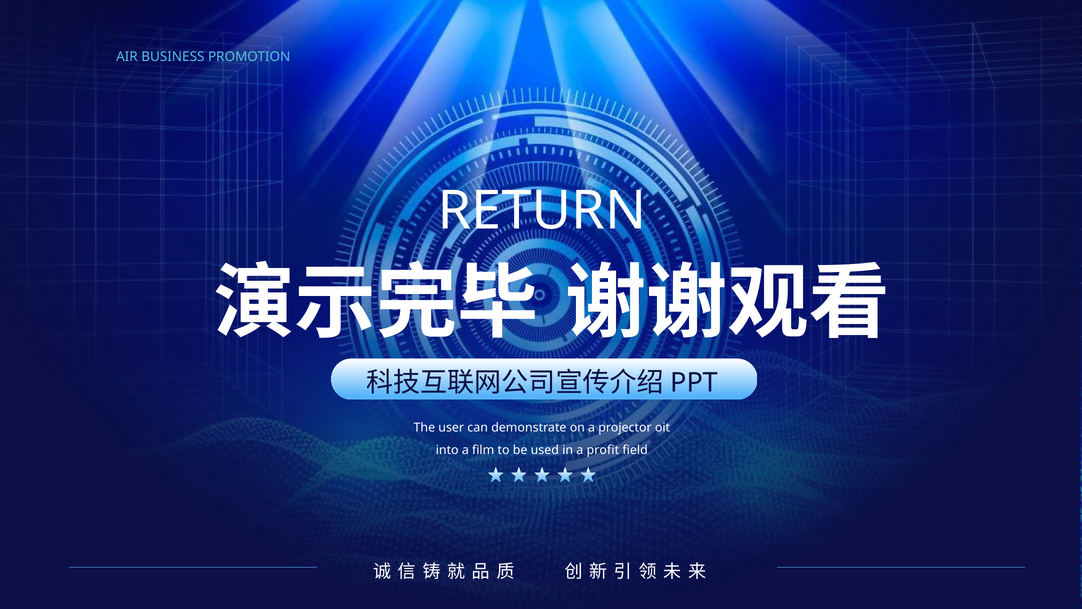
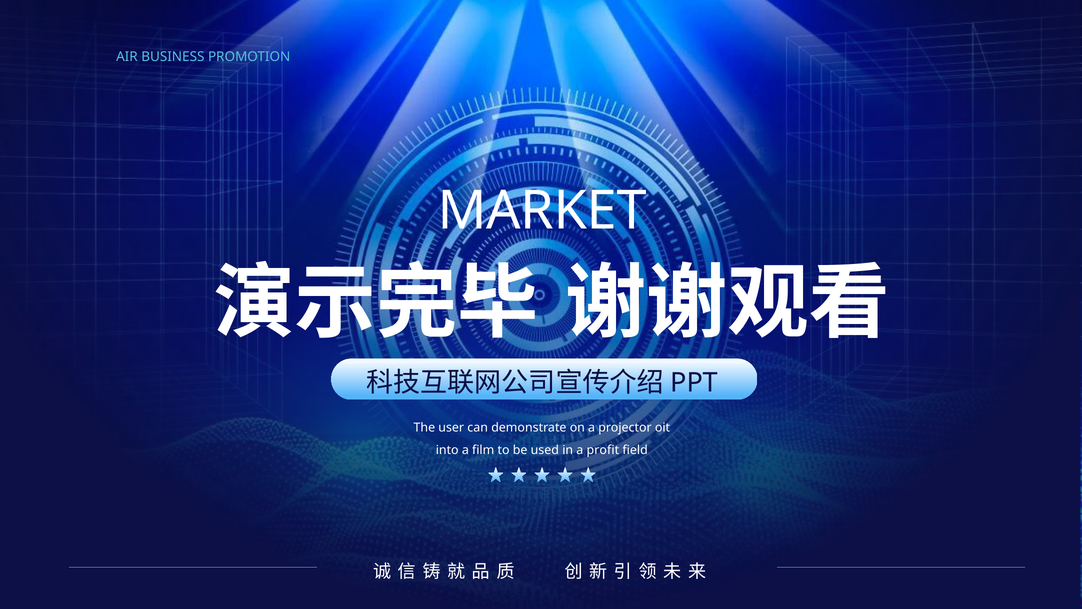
RETURN: RETURN -> MARKET
